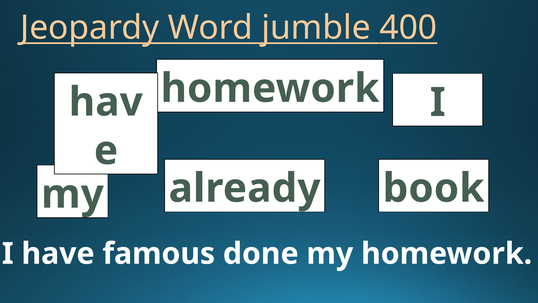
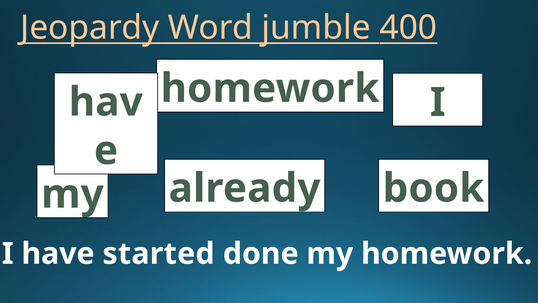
famous: famous -> started
